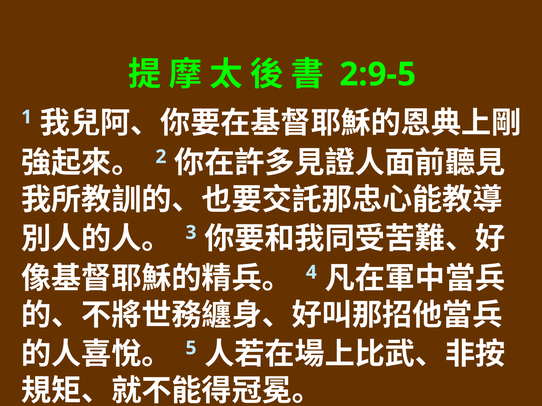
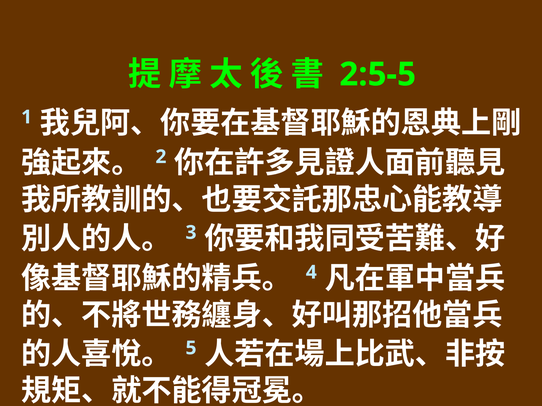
2:9-5: 2:9-5 -> 2:5-5
